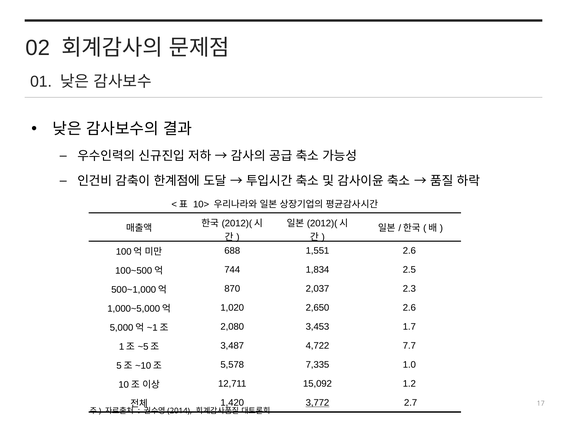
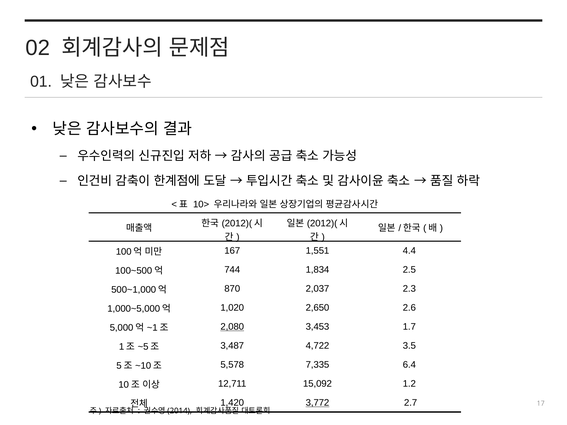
688: 688 -> 167
1,551 2.6: 2.6 -> 4.4
2,080 underline: none -> present
7.7: 7.7 -> 3.5
1.0: 1.0 -> 6.4
